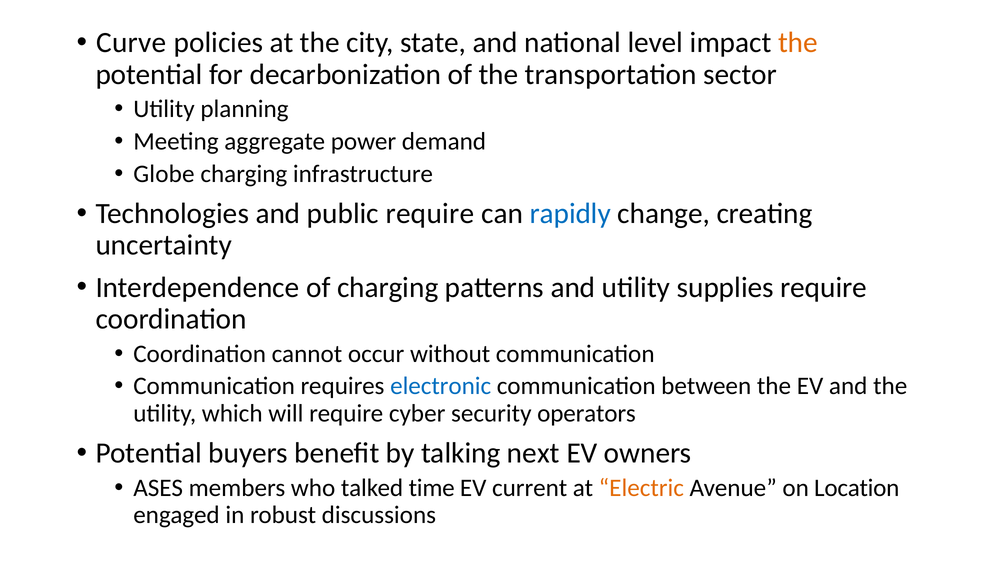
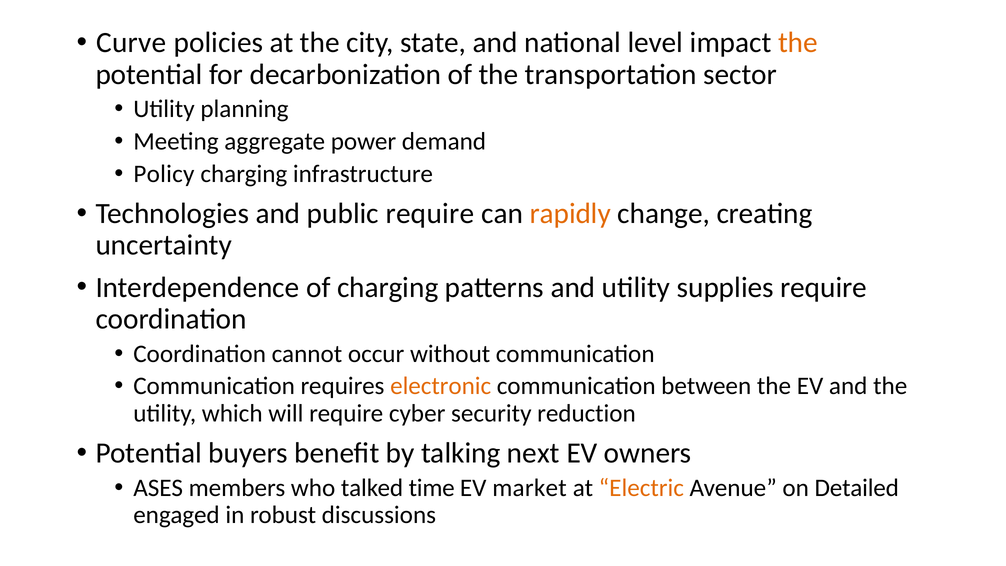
Globe: Globe -> Policy
rapidly colour: blue -> orange
electronic colour: blue -> orange
operators: operators -> reduction
current: current -> market
Location: Location -> Detailed
